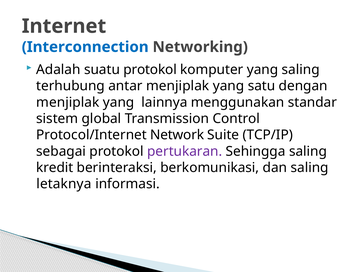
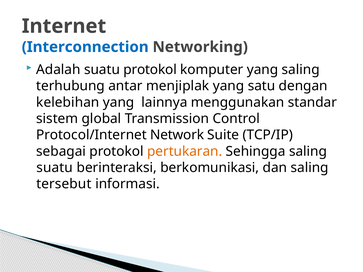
menjiplak at (68, 102): menjiplak -> kelebihan
pertukaran colour: purple -> orange
kredit at (55, 168): kredit -> suatu
letaknya: letaknya -> tersebut
